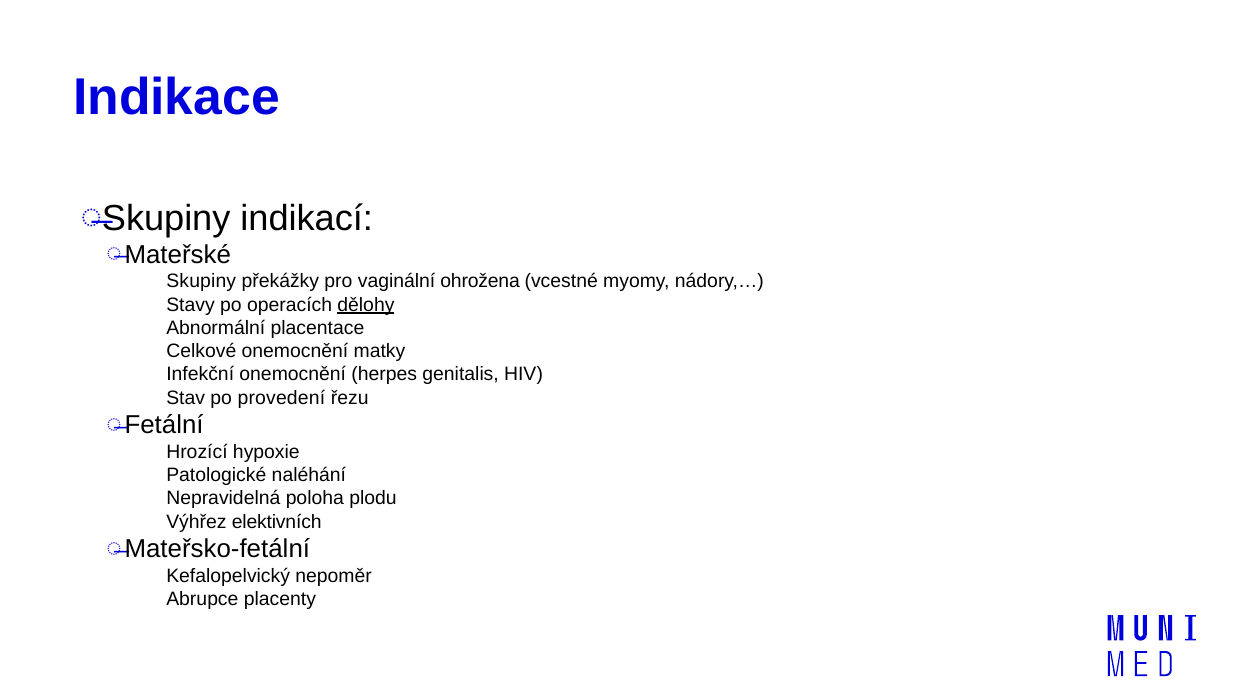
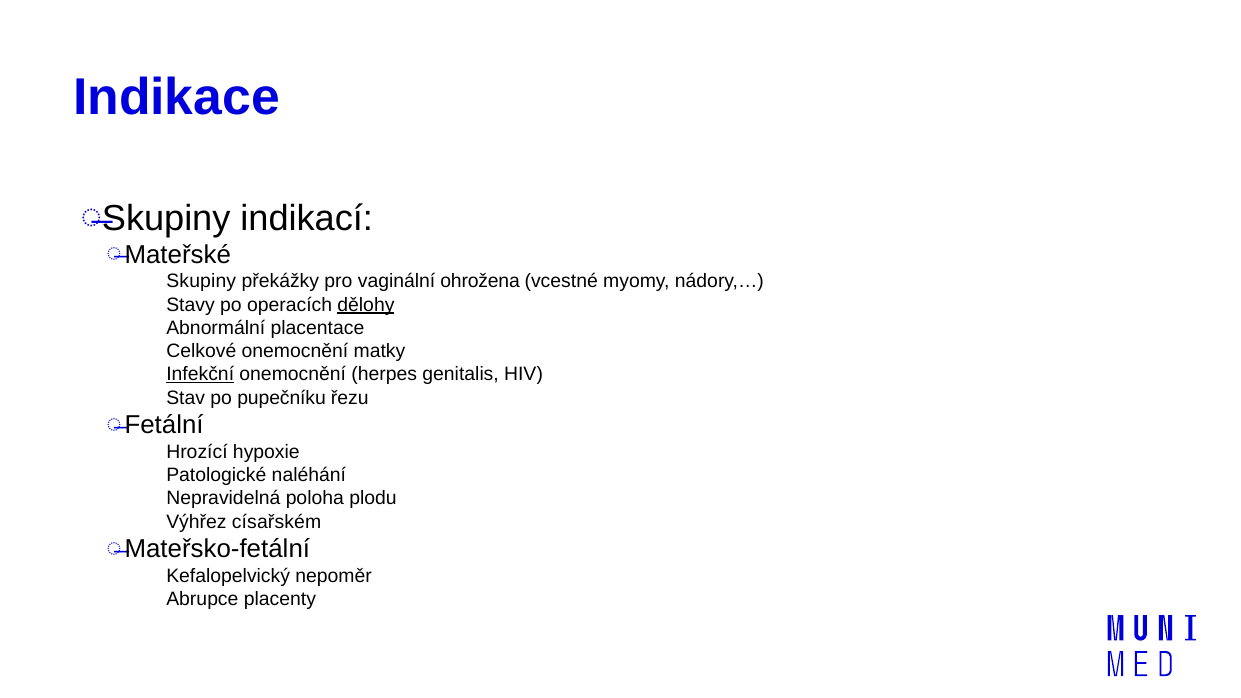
Infekční underline: none -> present
provedení: provedení -> pupečníku
elektivních: elektivních -> císařském
